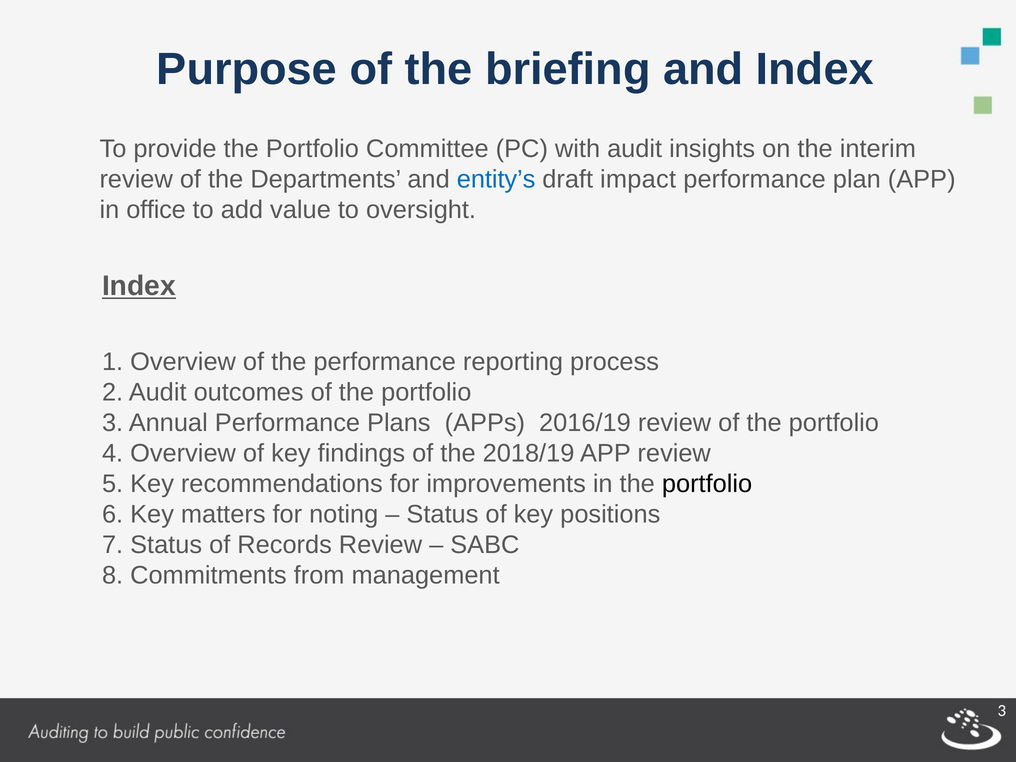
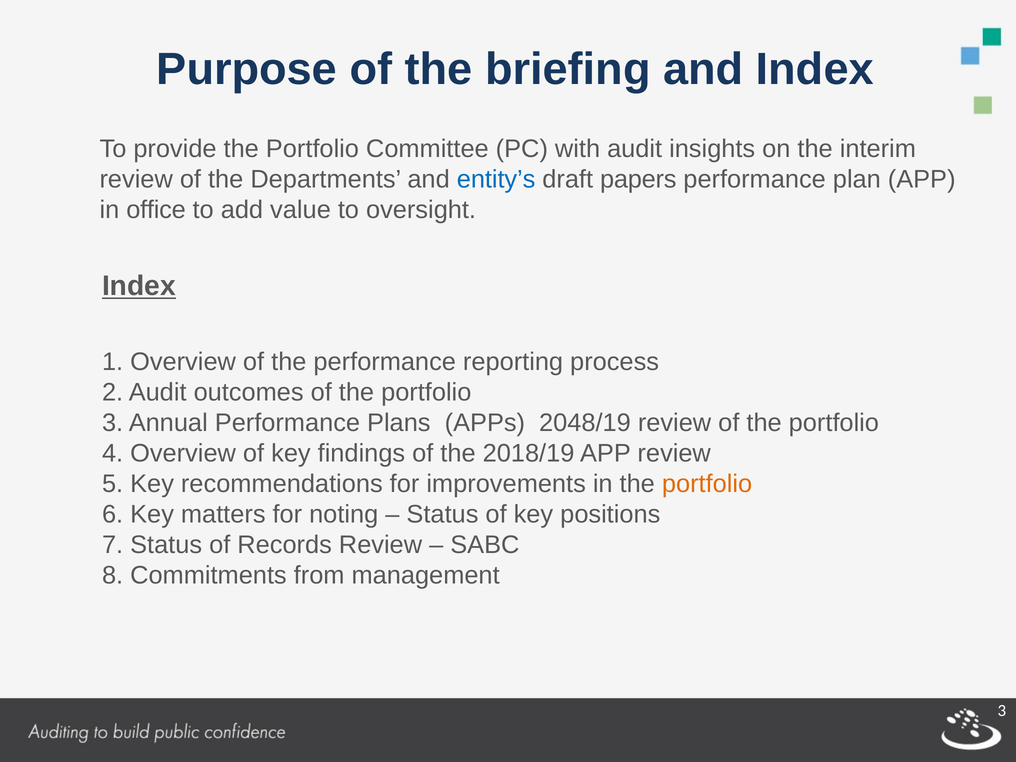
impact: impact -> papers
2016/19: 2016/19 -> 2048/19
portfolio at (707, 484) colour: black -> orange
